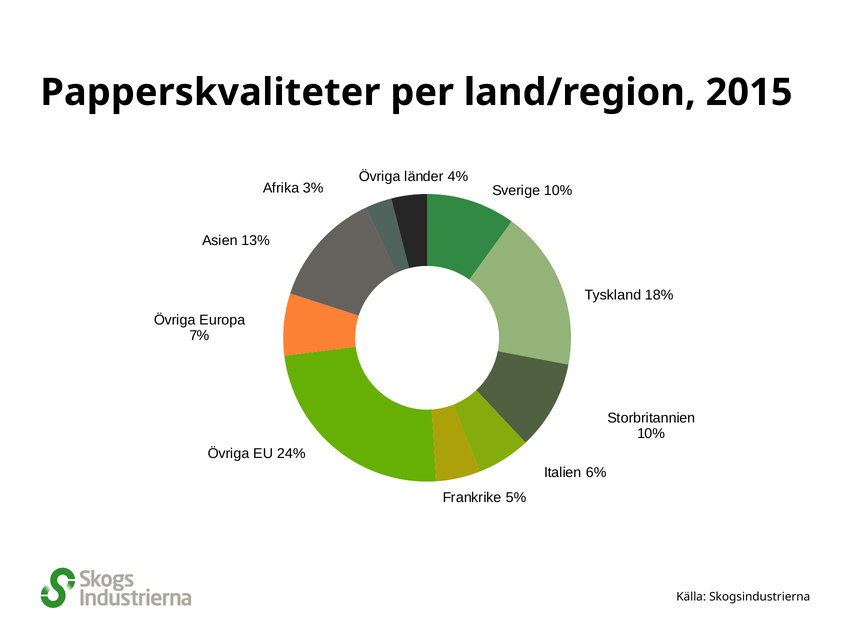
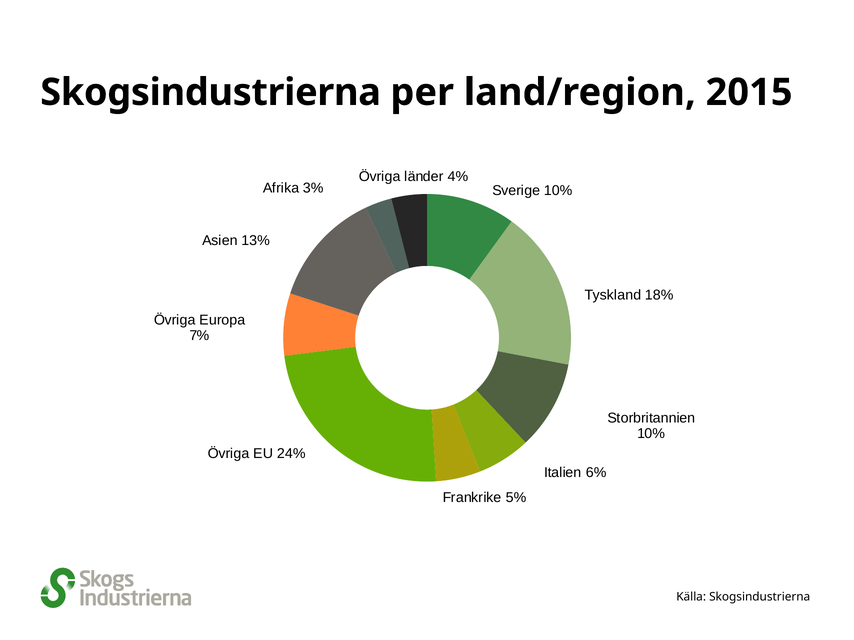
Papperskvaliteter at (210, 92): Papperskvaliteter -> Skogsindustrierna
